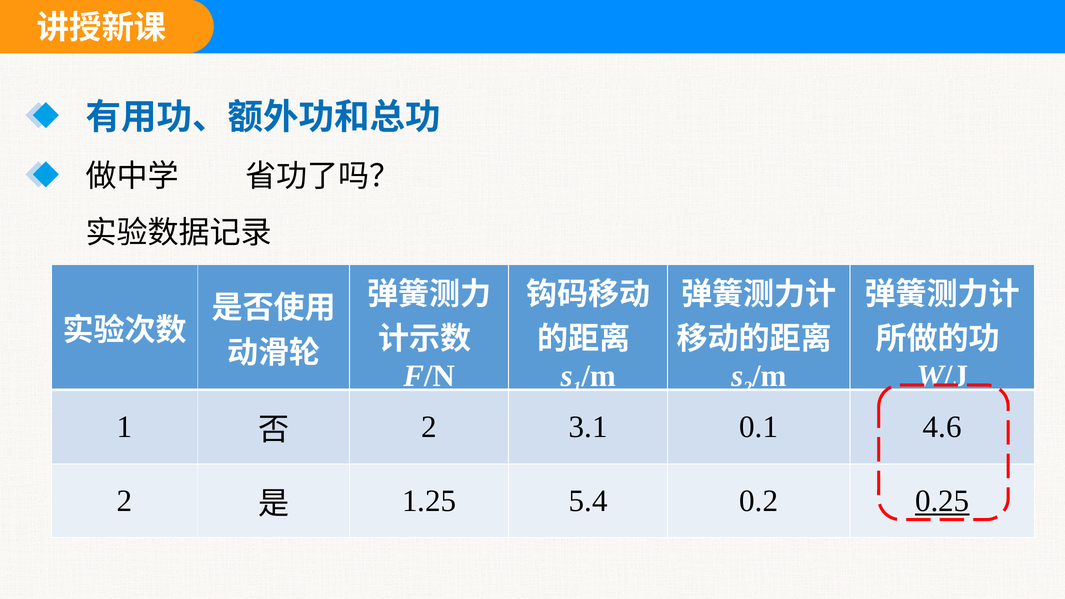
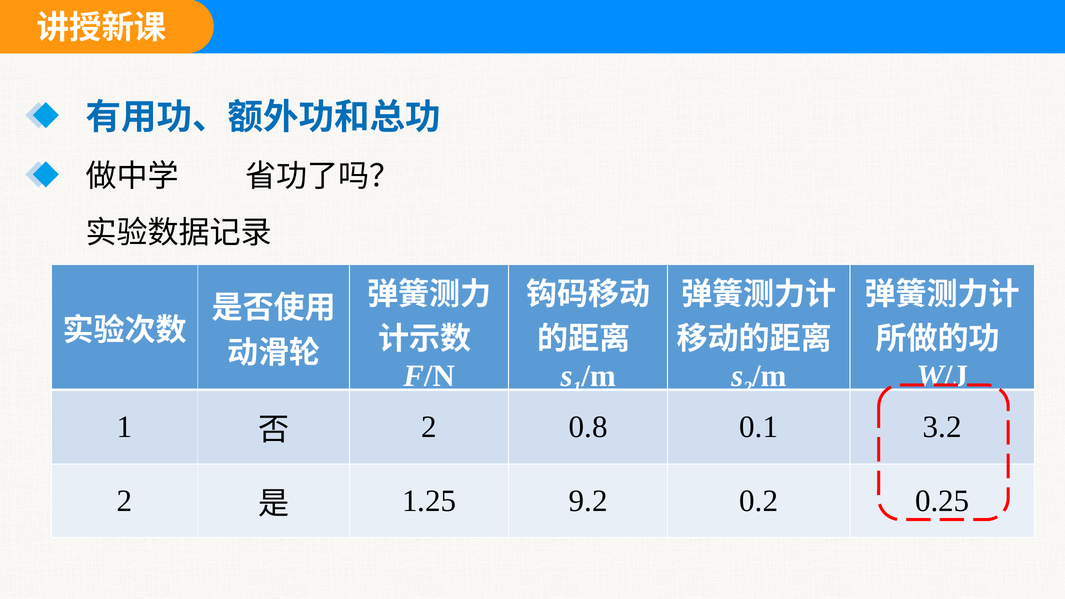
3.1: 3.1 -> 0.8
4.6: 4.6 -> 3.2
5.4: 5.4 -> 9.2
0.25 underline: present -> none
